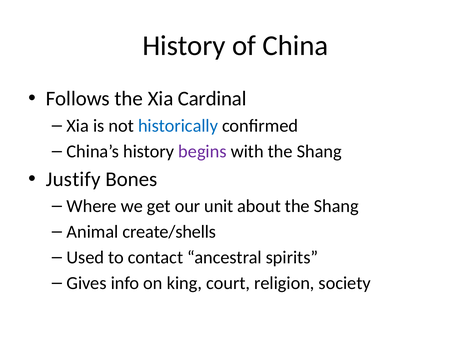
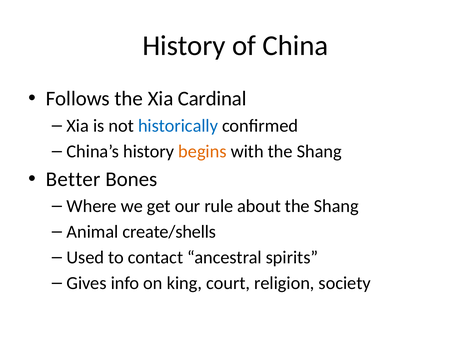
begins colour: purple -> orange
Justify: Justify -> Better
unit: unit -> rule
